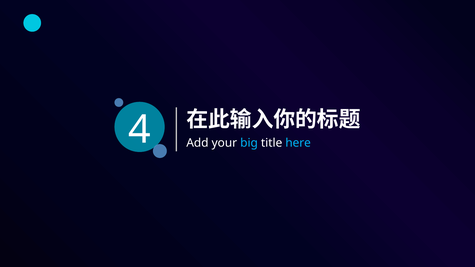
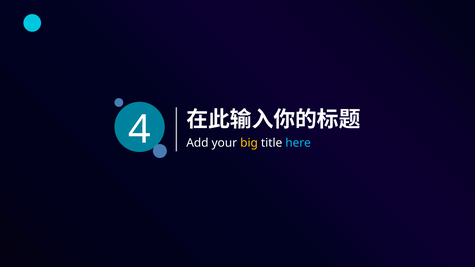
big colour: light blue -> yellow
